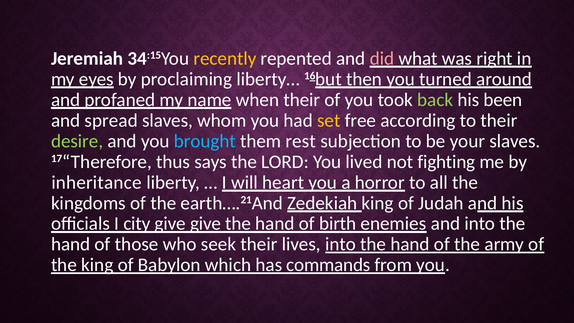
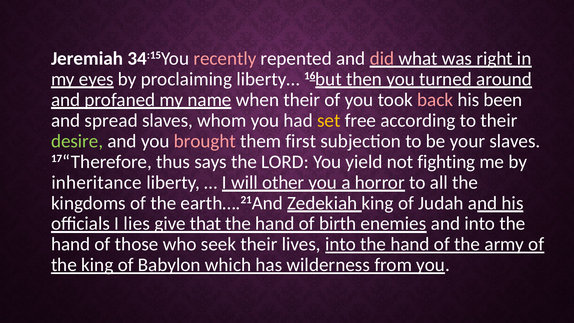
recently colour: yellow -> pink
back colour: light green -> pink
brought colour: light blue -> pink
rest: rest -> first
lived: lived -> yield
heart: heart -> other
city: city -> lies
give give: give -> that
commands: commands -> wilderness
